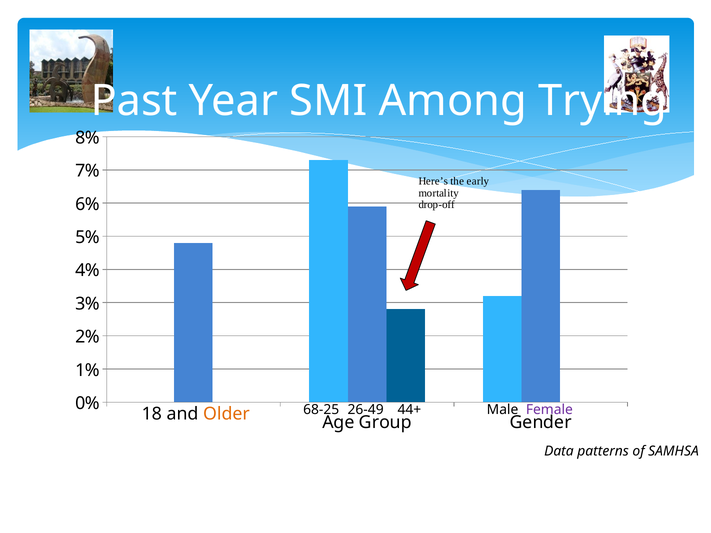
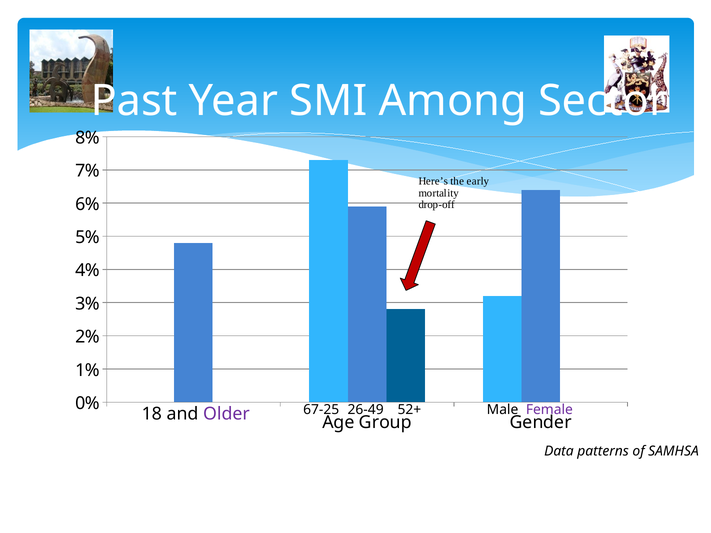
Trying: Trying -> Sector
68-25: 68-25 -> 67-25
44+: 44+ -> 52+
Older colour: orange -> purple
